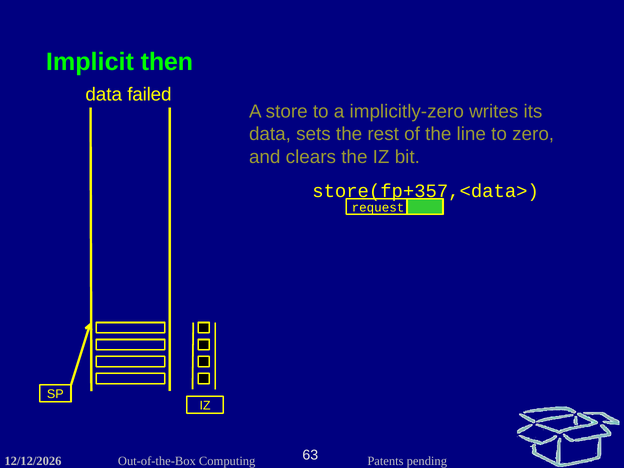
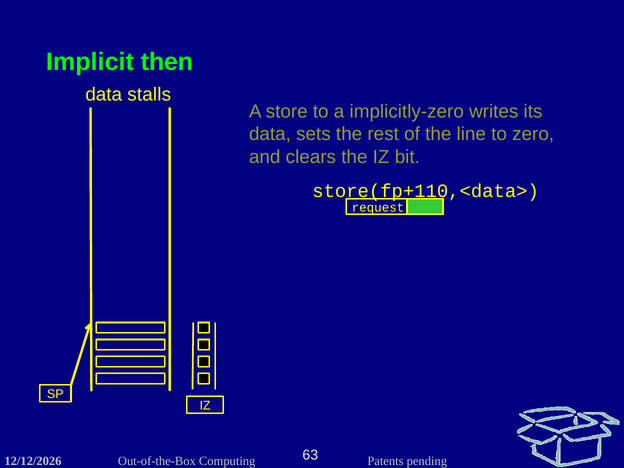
failed: failed -> stalls
store(fp+357,<data>: store(fp+357,<data> -> store(fp+110,<data>
